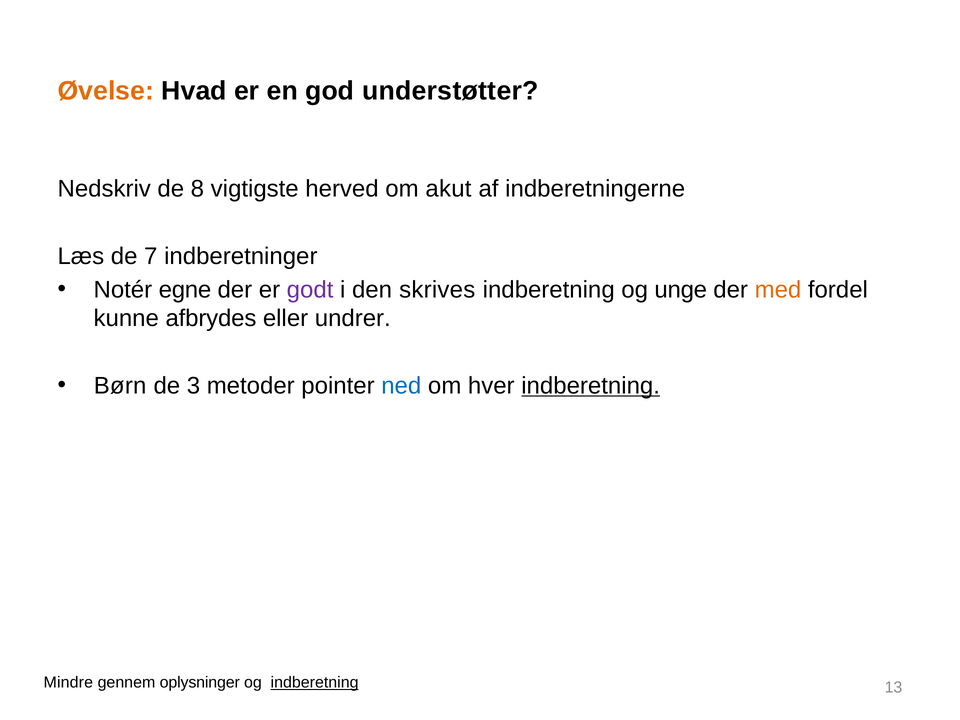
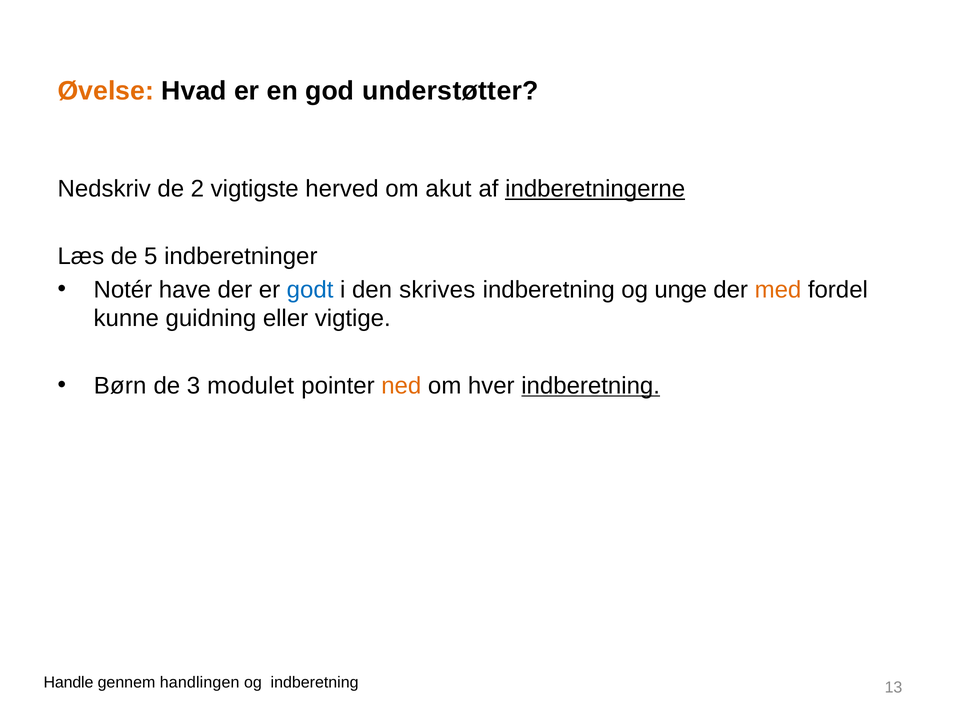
8: 8 -> 2
indberetningerne underline: none -> present
7: 7 -> 5
egne: egne -> have
godt colour: purple -> blue
afbrydes: afbrydes -> guidning
undrer: undrer -> vigtige
metoder: metoder -> modulet
ned colour: blue -> orange
Mindre: Mindre -> Handle
oplysninger: oplysninger -> handlingen
indberetning at (315, 683) underline: present -> none
